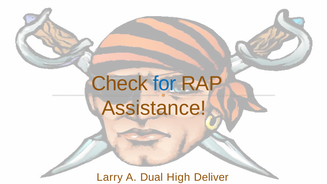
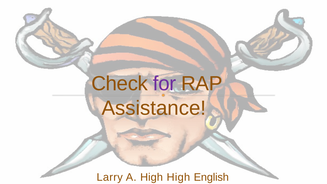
for colour: blue -> purple
A Dual: Dual -> High
Deliver: Deliver -> English
